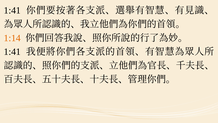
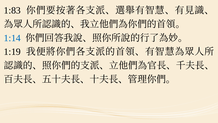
1:41 at (12, 10): 1:41 -> 1:83
1:14 colour: orange -> blue
1:41 at (12, 52): 1:41 -> 1:19
